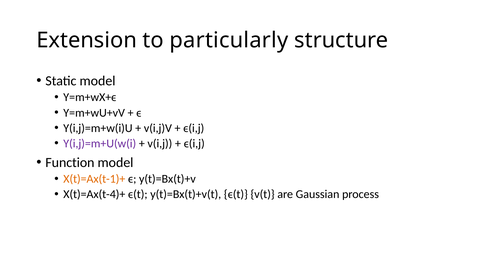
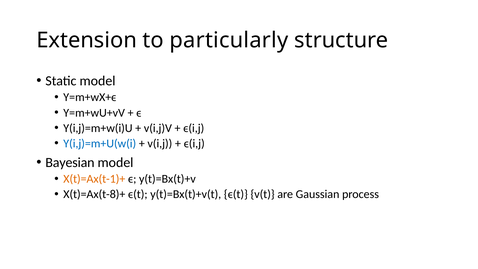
Y(i,j)=m+U(w(i colour: purple -> blue
Function: Function -> Bayesian
X(t)=Ax(t-4)+: X(t)=Ax(t-4)+ -> X(t)=Ax(t-8)+
